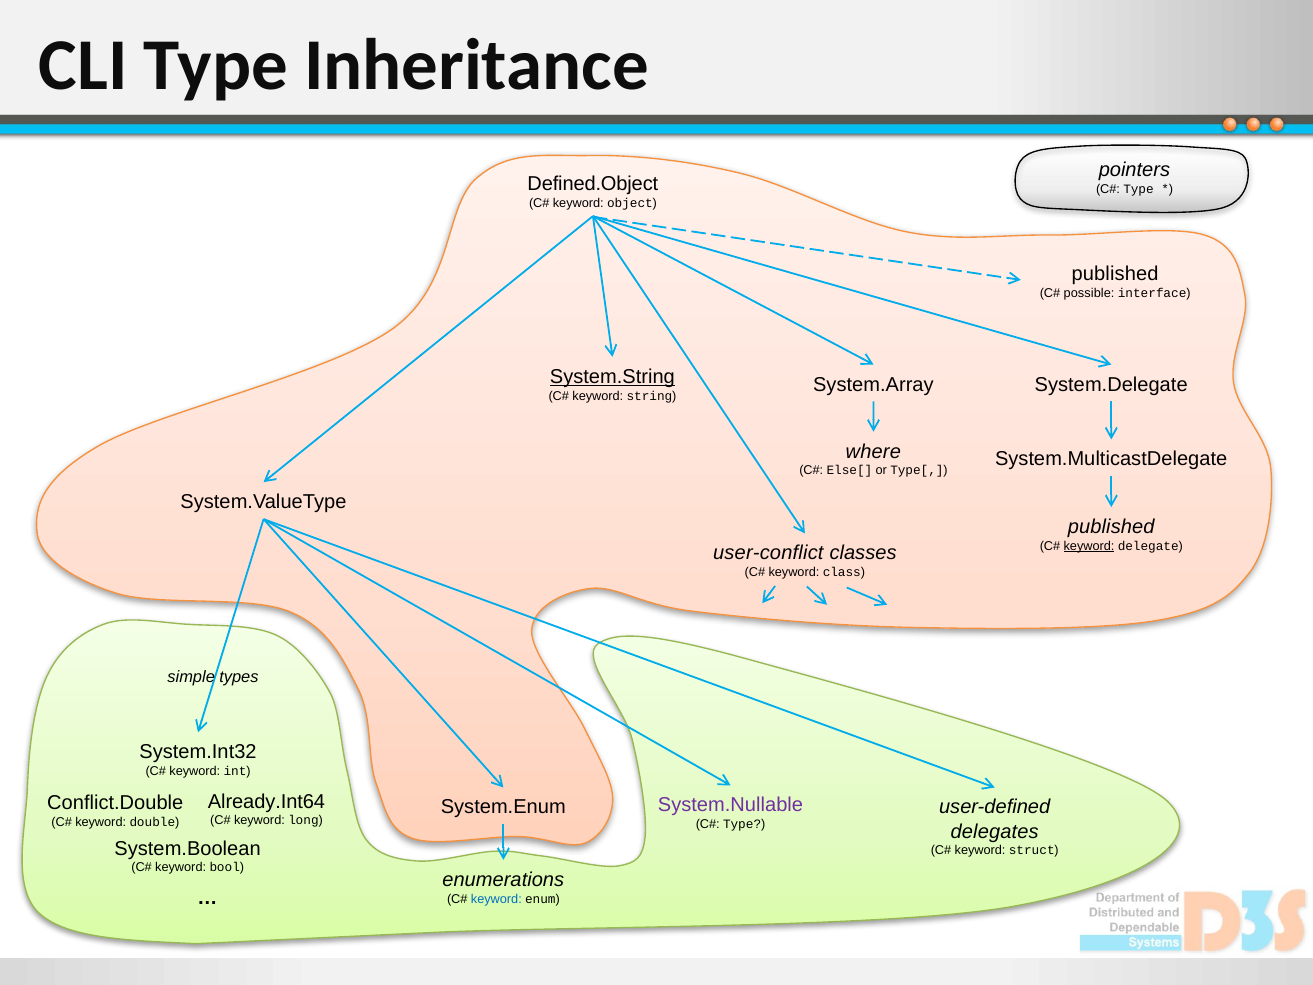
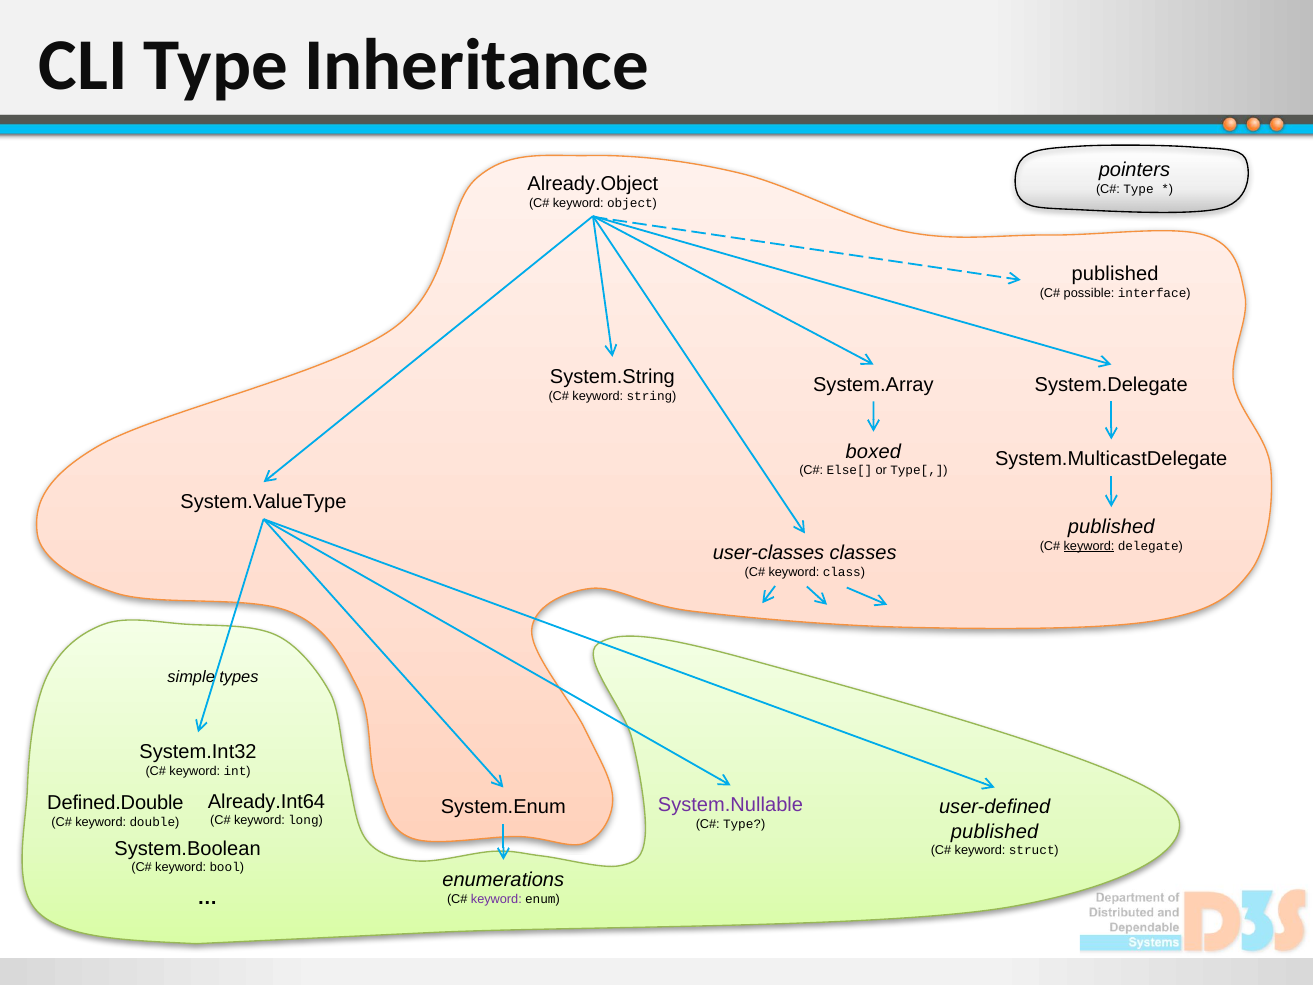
Defined.Object: Defined.Object -> Already.Object
System.String underline: present -> none
where: where -> boxed
user-conflict: user-conflict -> user-classes
Conflict.Double: Conflict.Double -> Defined.Double
delegates at (995, 831): delegates -> published
keyword at (496, 899) colour: blue -> purple
